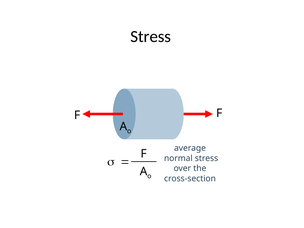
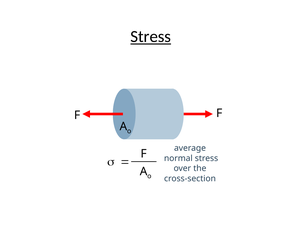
Stress at (151, 37) underline: none -> present
